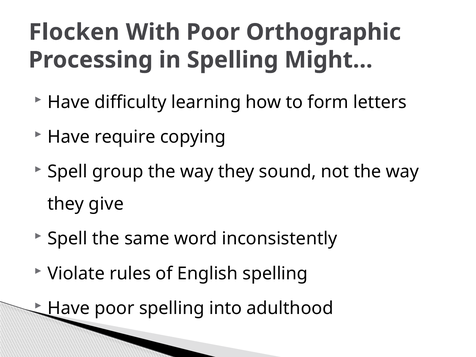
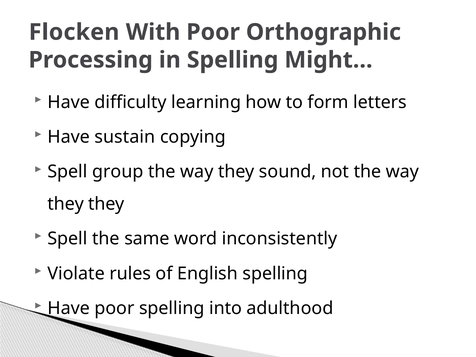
require: require -> sustain
they give: give -> they
